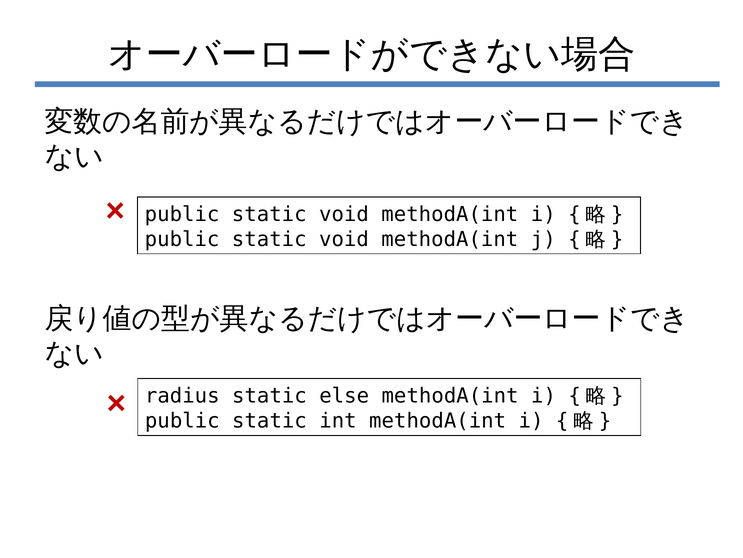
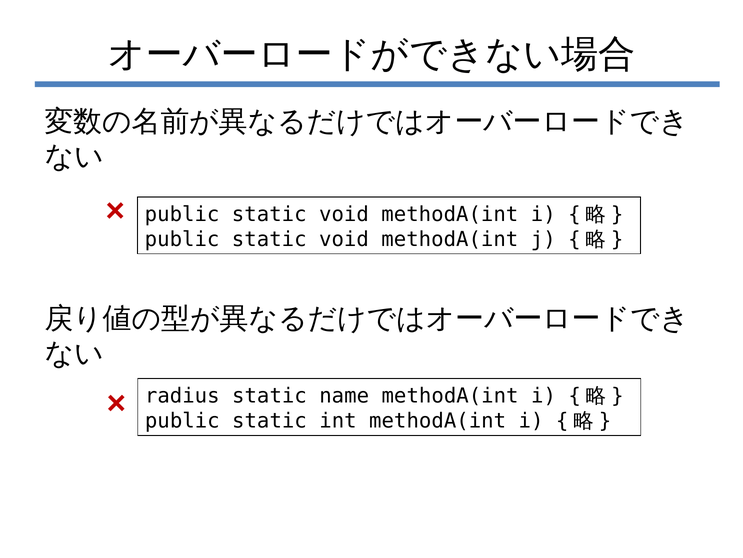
else: else -> name
